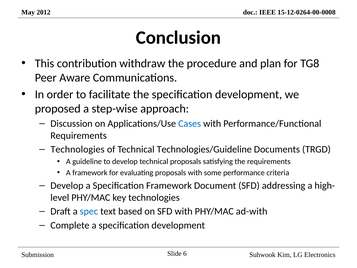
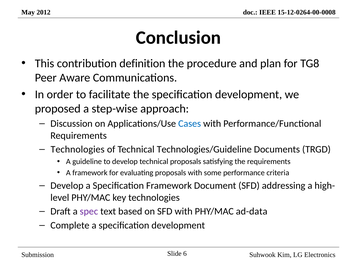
withdraw: withdraw -> definition
spec colour: blue -> purple
ad-with: ad-with -> ad-data
